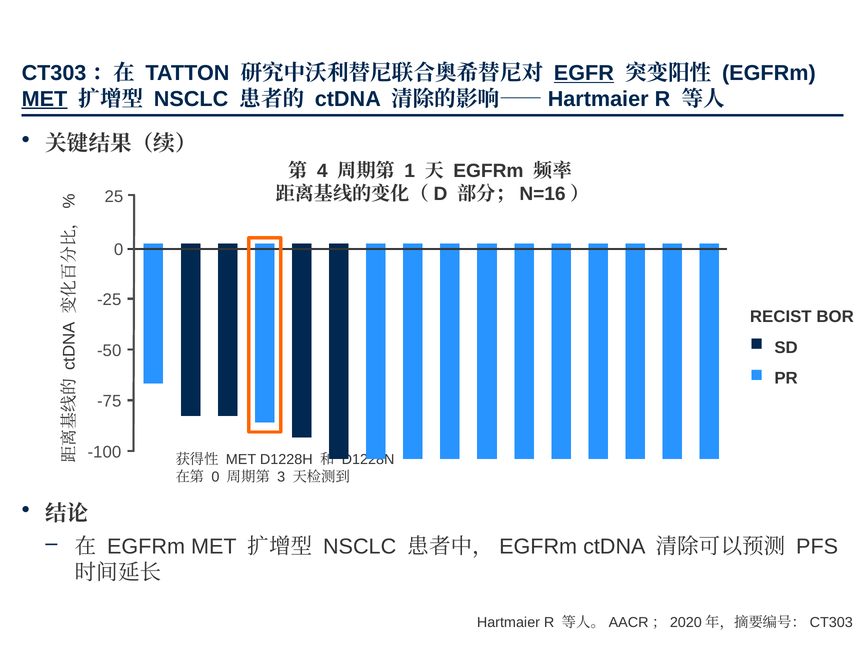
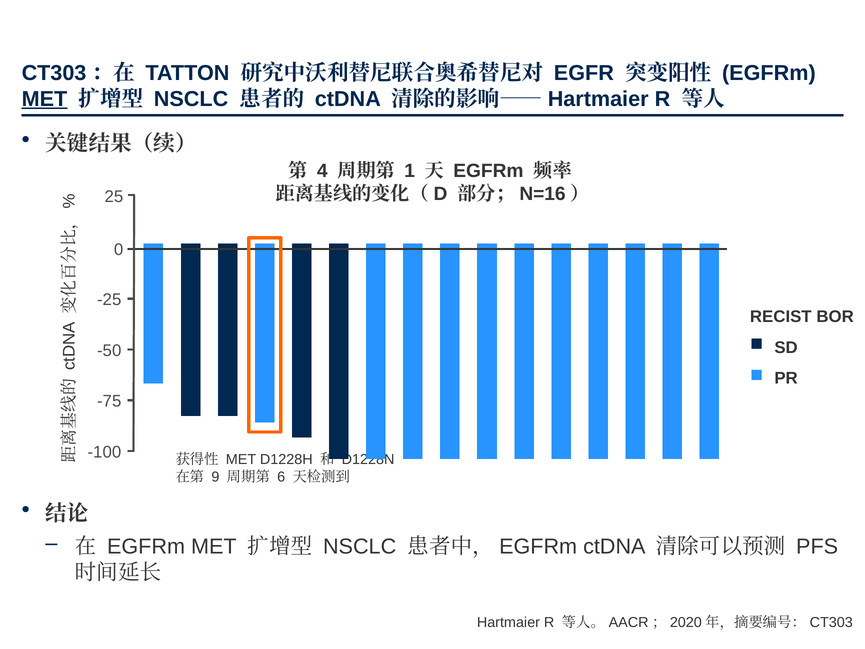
EGFR underline: present -> none
0 at (215, 477): 0 -> 9
3: 3 -> 6
